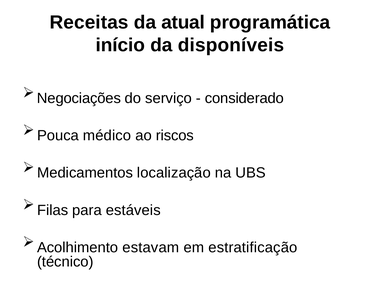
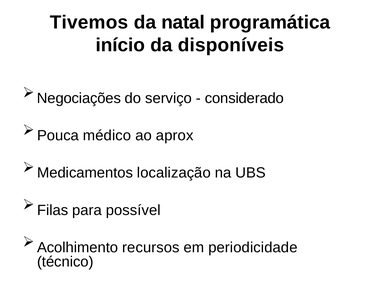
Receitas: Receitas -> Tivemos
atual: atual -> natal
riscos: riscos -> aprox
estáveis: estáveis -> possível
estavam: estavam -> recursos
estratificação: estratificação -> periodicidade
